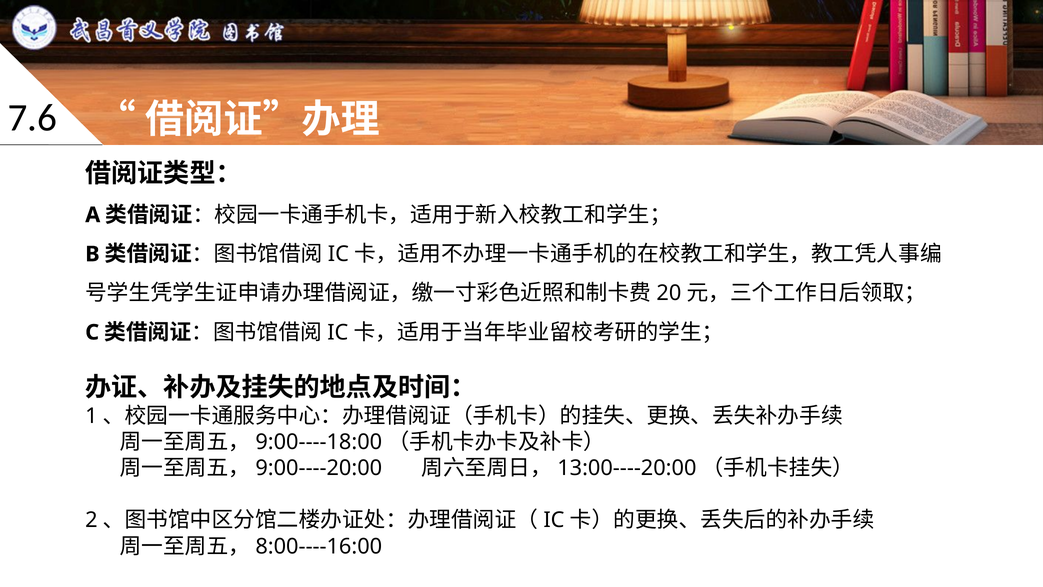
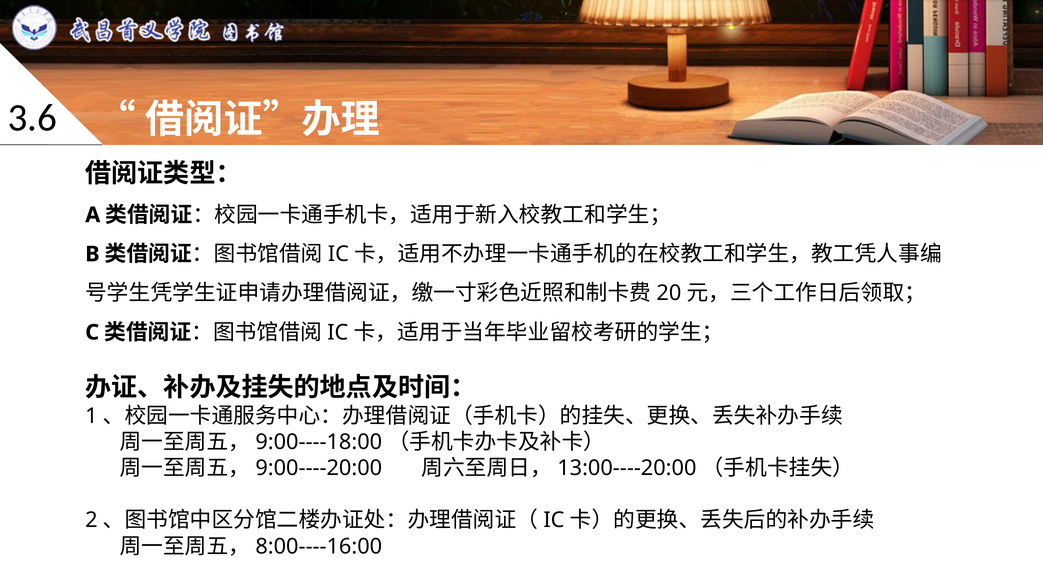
7.6: 7.6 -> 3.6
